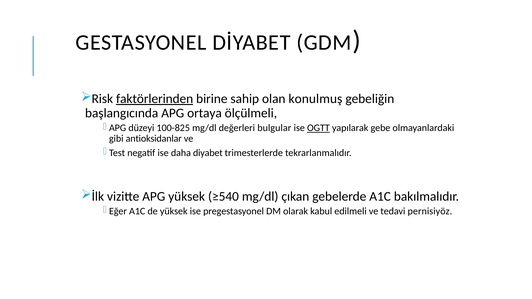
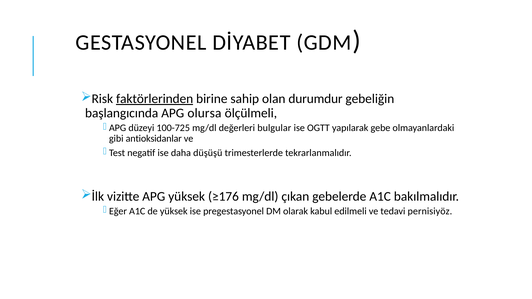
konulmuş: konulmuş -> durumdur
ortaya: ortaya -> olursa
100-825: 100-825 -> 100-725
OGTT underline: present -> none
diyabet: diyabet -> düşüşü
≥540: ≥540 -> ≥176
